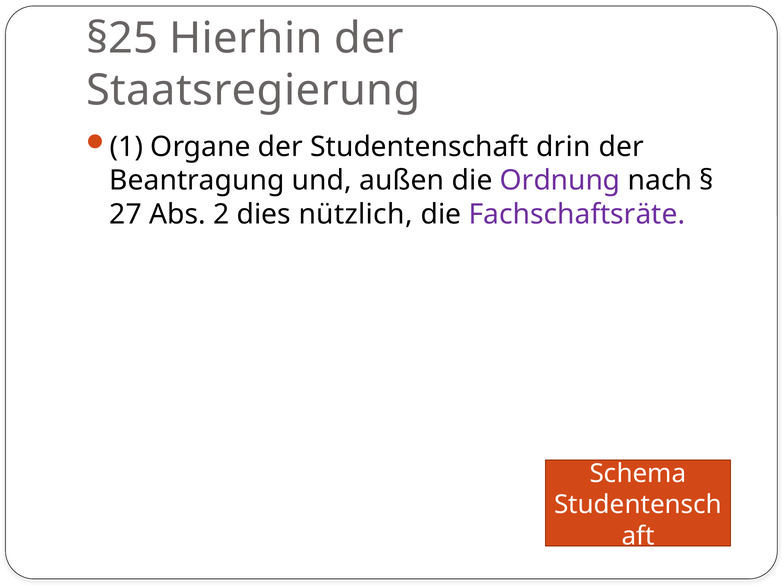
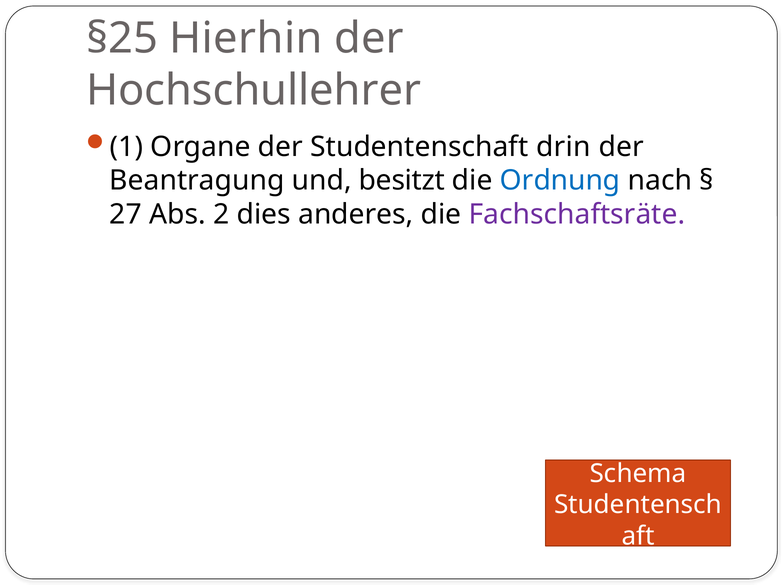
Staatsregierung: Staatsregierung -> Hochschullehrer
außen: außen -> besitzt
Ordnung colour: purple -> blue
nützlich: nützlich -> anderes
